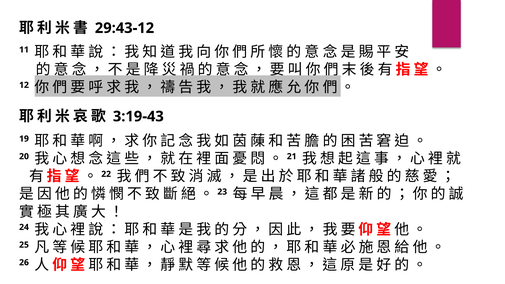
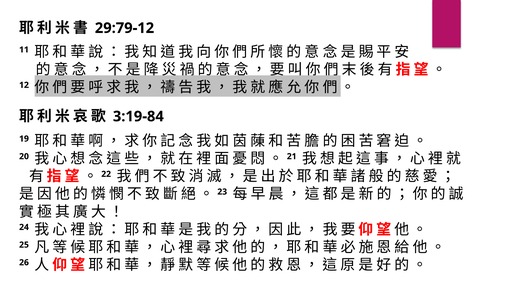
29:43-12: 29:43-12 -> 29:79-12
3:19-43: 3:19-43 -> 3:19-84
